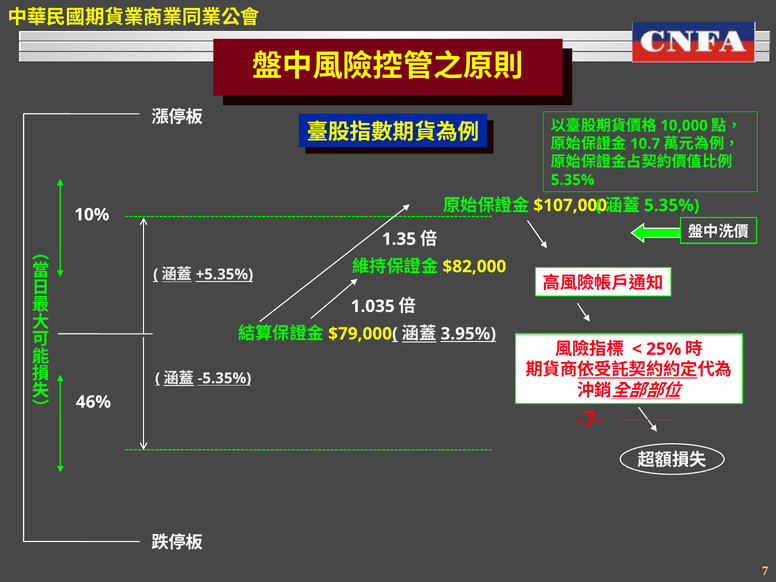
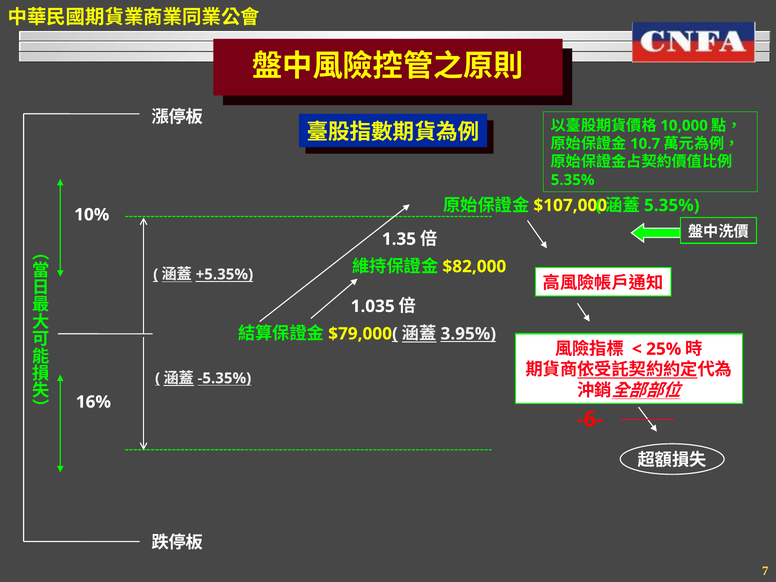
46%: 46% -> 16%
-7-: -7- -> -6-
